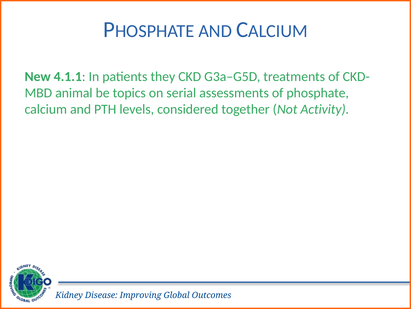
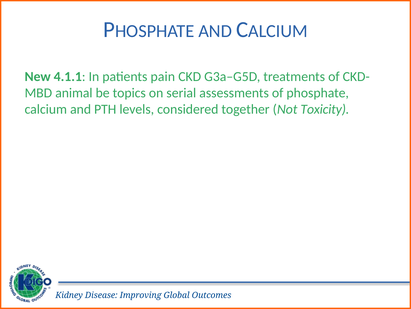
they: they -> pain
Activity: Activity -> Toxicity
